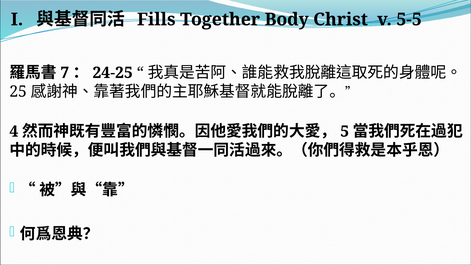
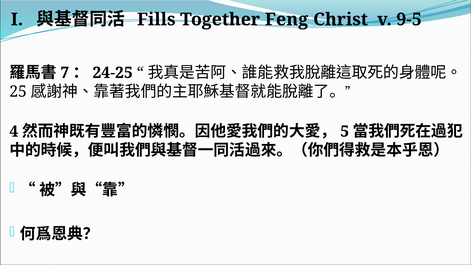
Body: Body -> Feng
5-5: 5-5 -> 9-5
